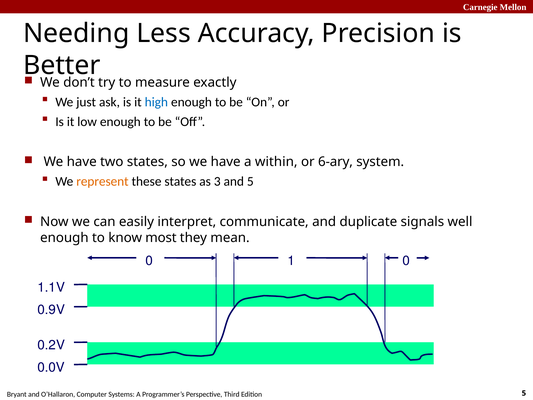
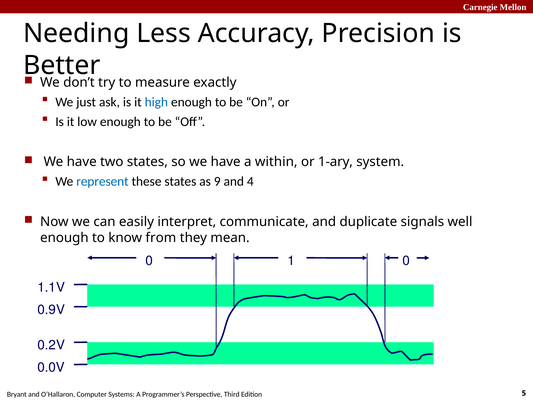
6-ary: 6-ary -> 1-ary
represent colour: orange -> blue
3: 3 -> 9
and 5: 5 -> 4
most: most -> from
